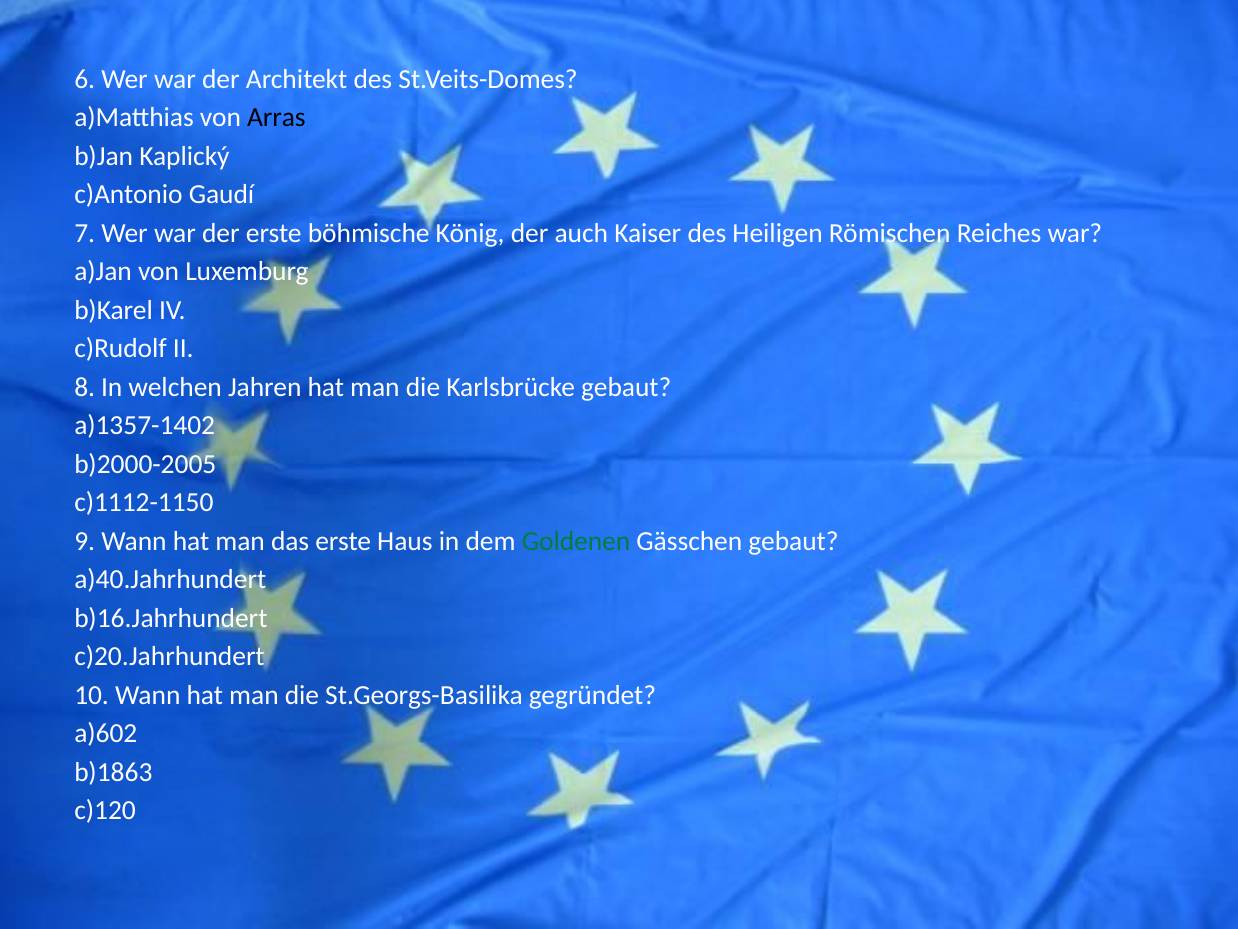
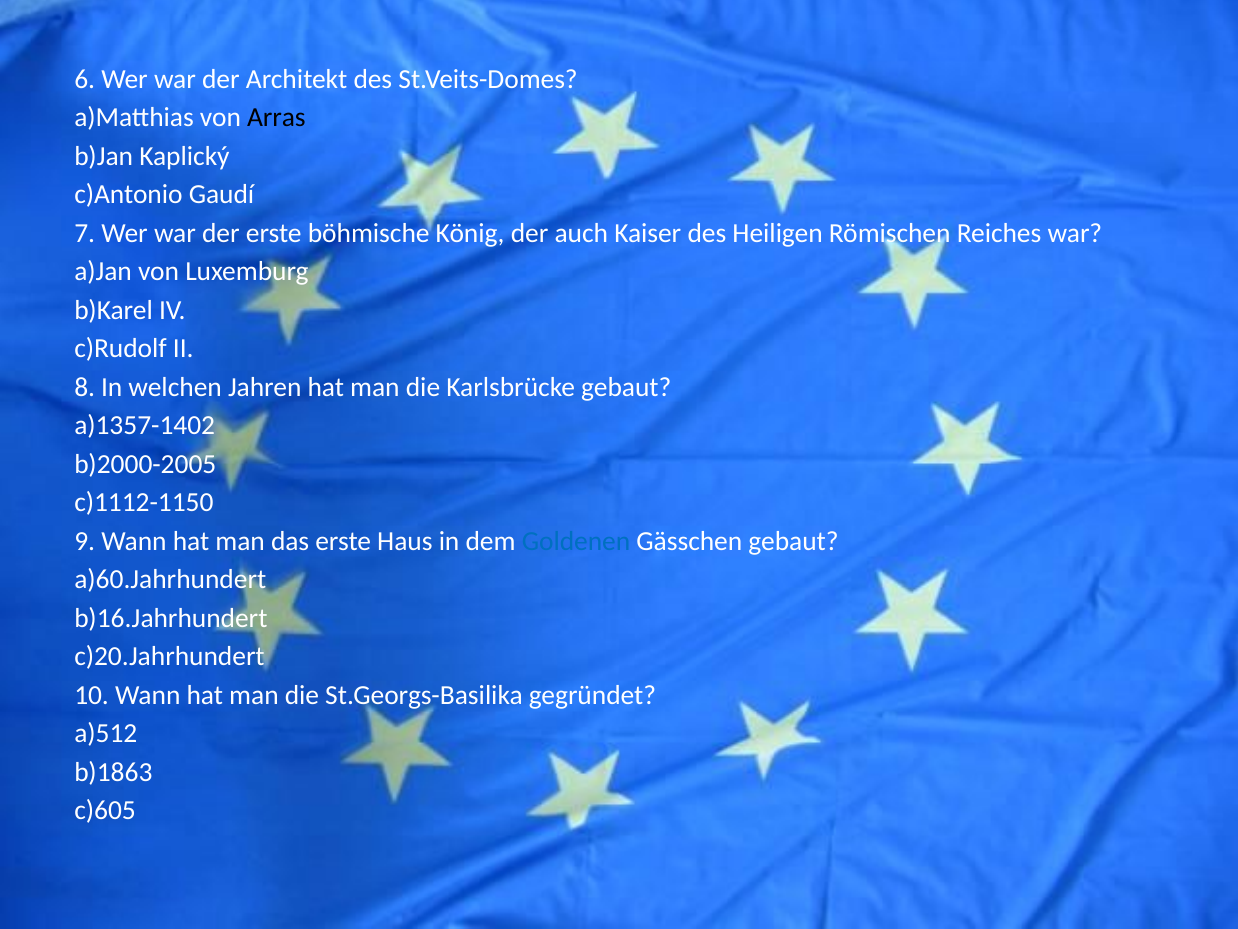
Goldenen colour: green -> blue
a)40.Jahrhundert: a)40.Jahrhundert -> a)60.Jahrhundert
a)602: a)602 -> a)512
c)120: c)120 -> c)605
